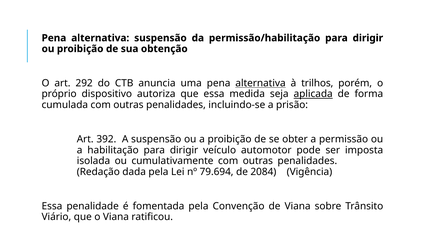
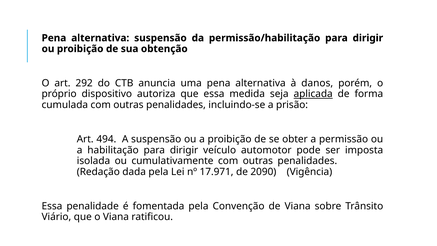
alternativa at (261, 83) underline: present -> none
trilhos: trilhos -> danos
392: 392 -> 494
79.694: 79.694 -> 17.971
2084: 2084 -> 2090
